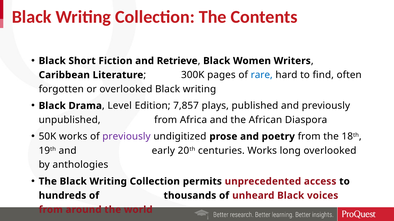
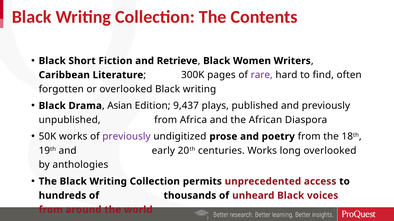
rare colour: blue -> purple
Level: Level -> Asian
7,857: 7,857 -> 9,437
